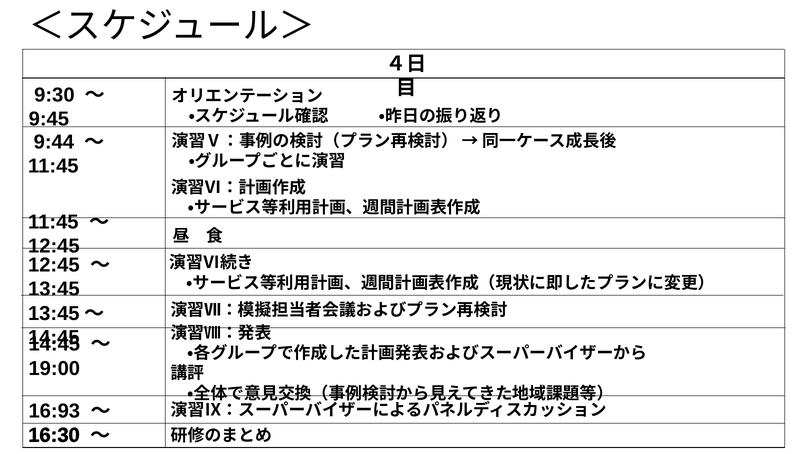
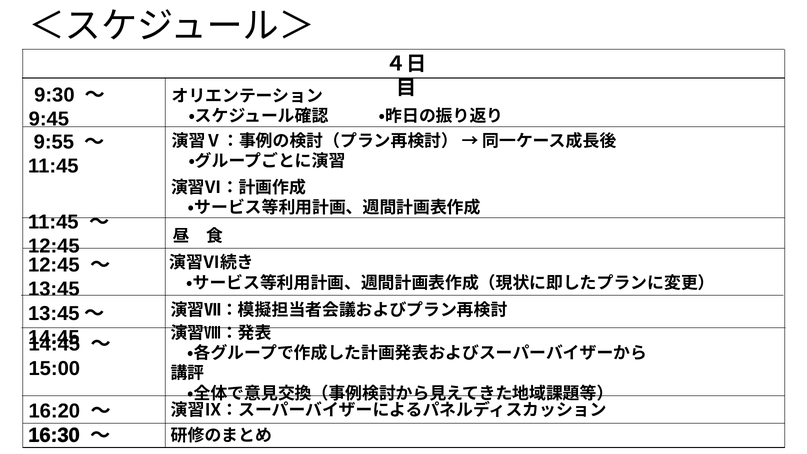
9:44: 9:44 -> 9:55
19:00: 19:00 -> 15:00
16:93: 16:93 -> 16:20
